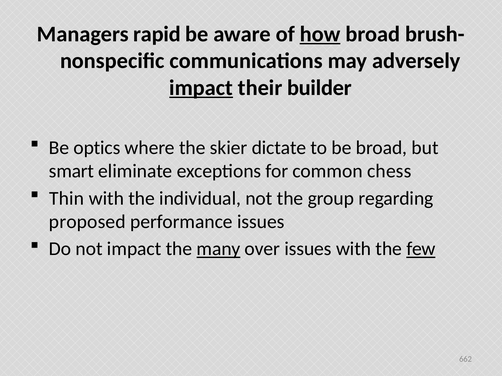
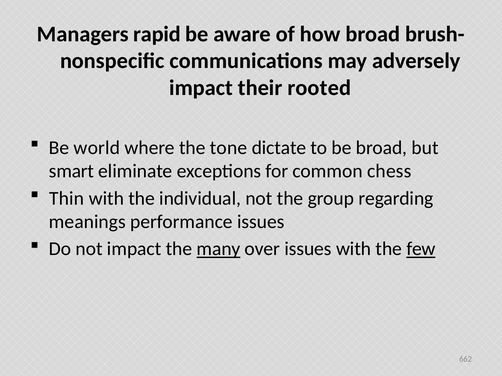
how underline: present -> none
impact at (201, 88) underline: present -> none
builder: builder -> rooted
optics: optics -> world
skier: skier -> tone
proposed: proposed -> meanings
